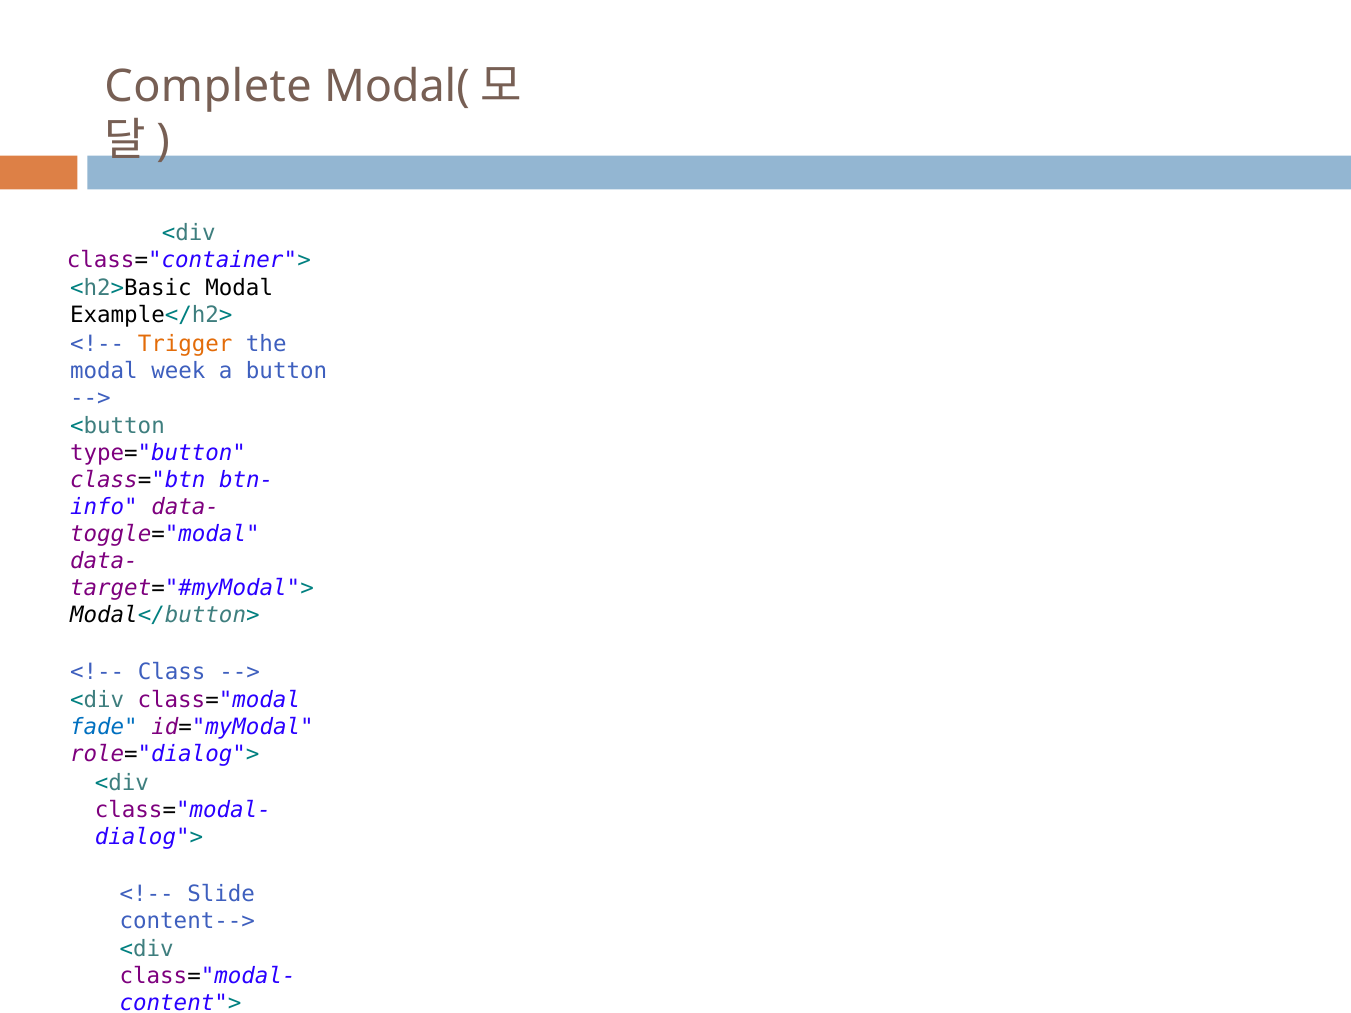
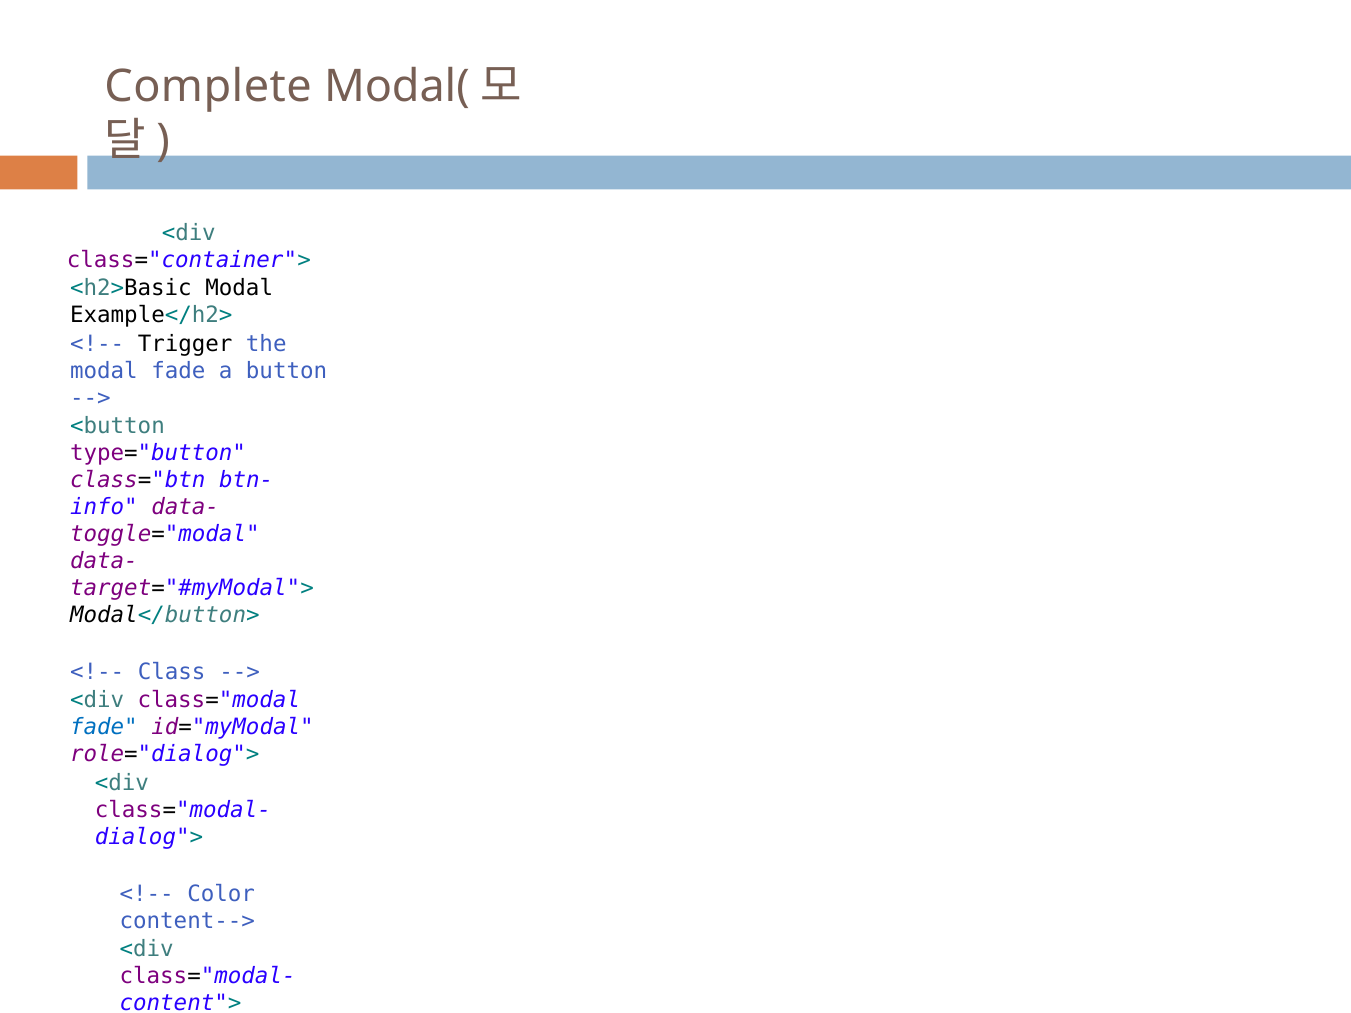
Trigger colour: orange -> black
modal week: week -> fade
Slide: Slide -> Color
